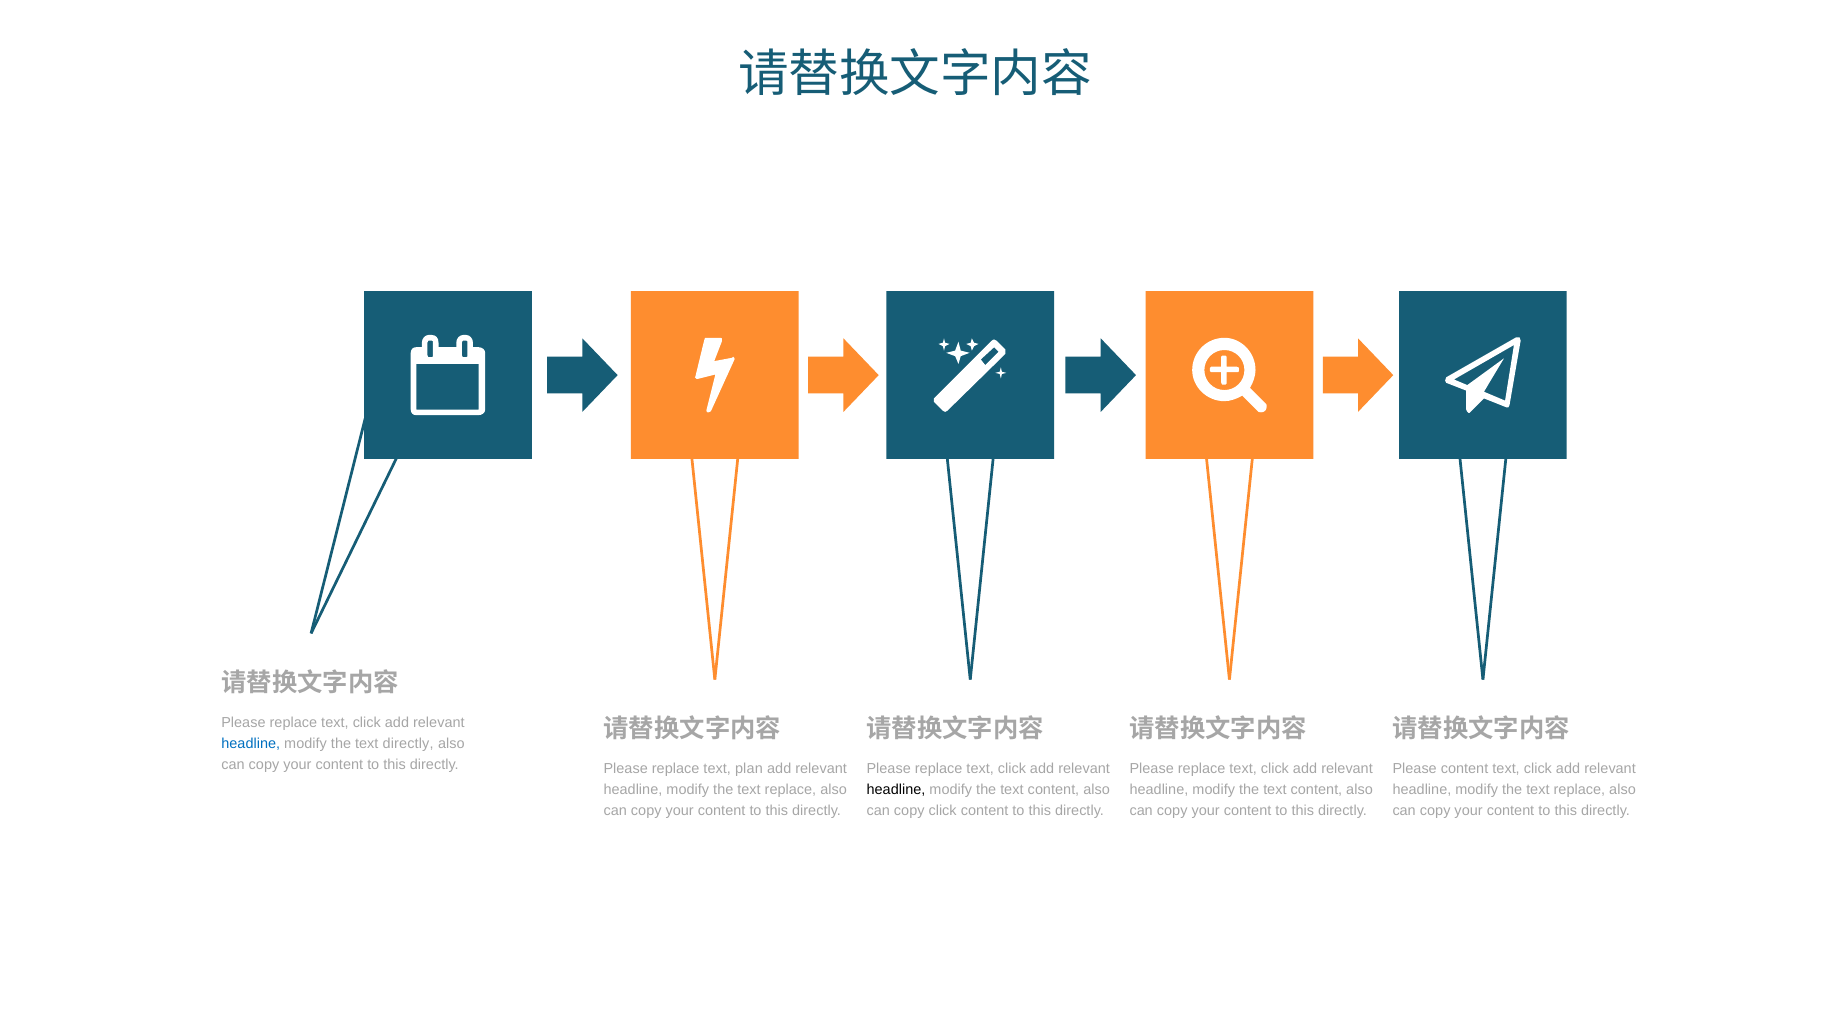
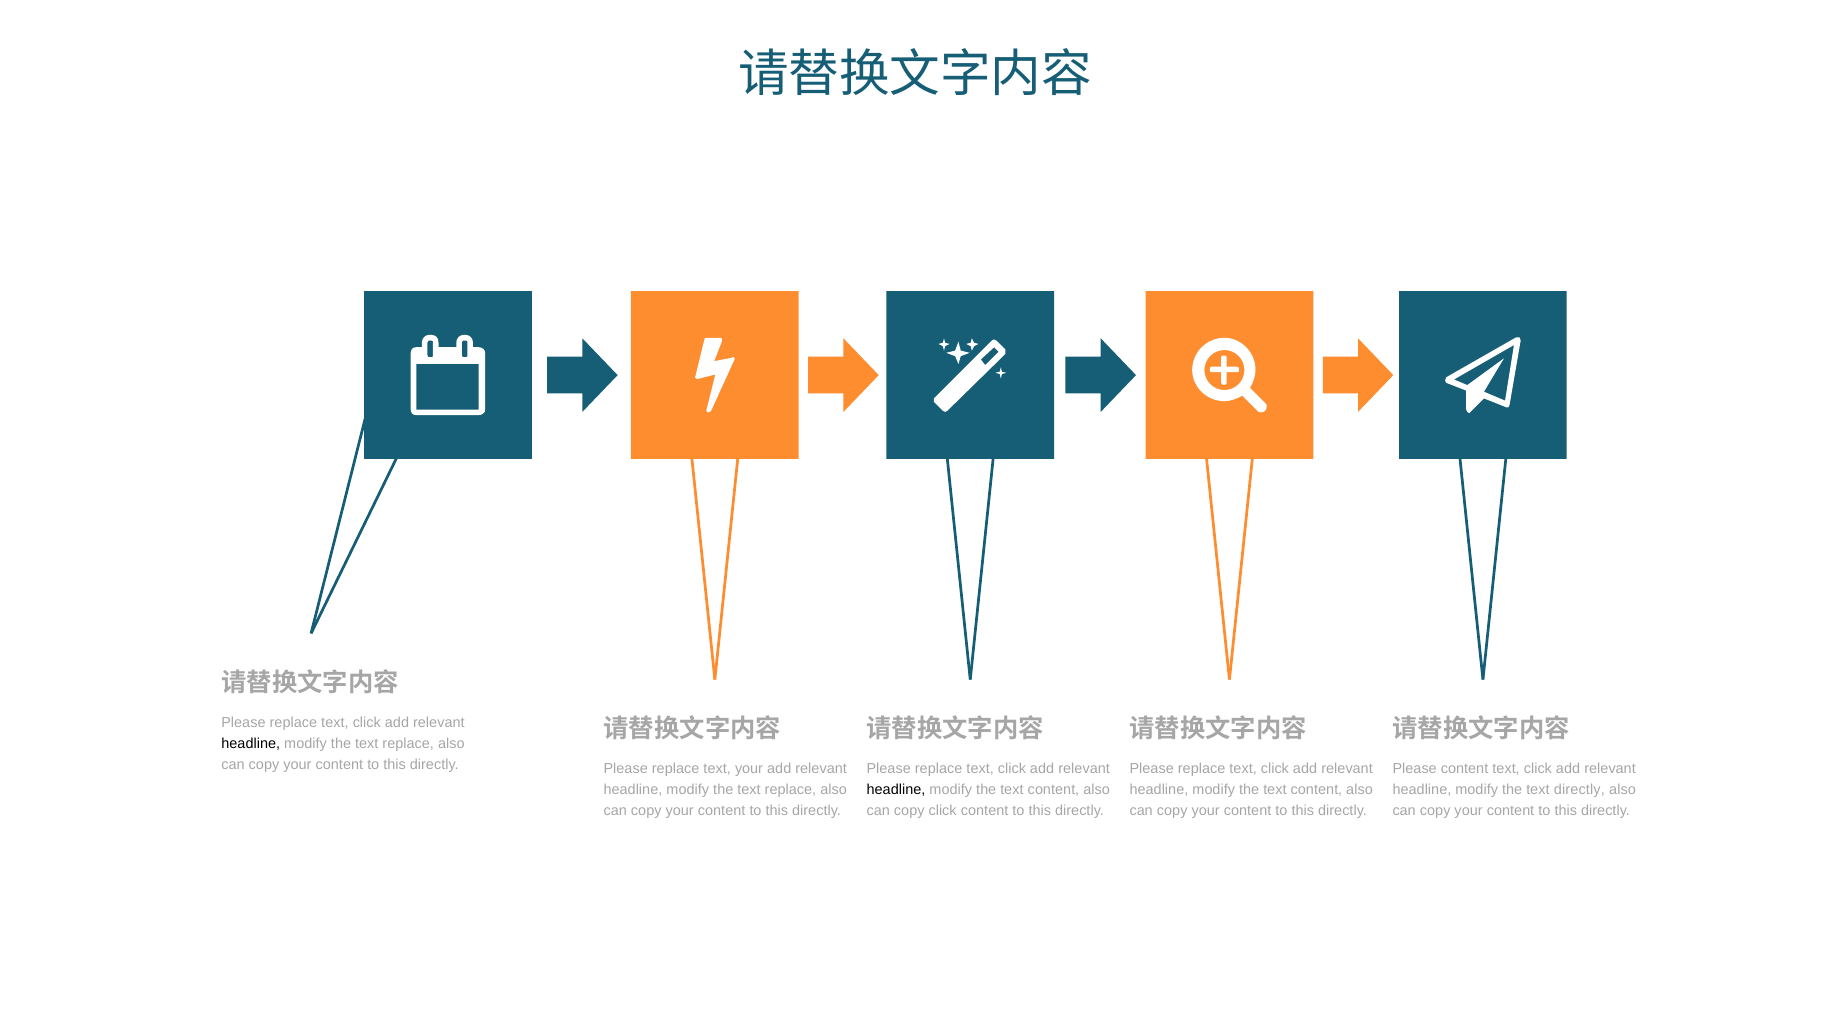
headline at (251, 743) colour: blue -> black
directly at (408, 743): directly -> replace
text plan: plan -> your
replace at (1579, 789): replace -> directly
